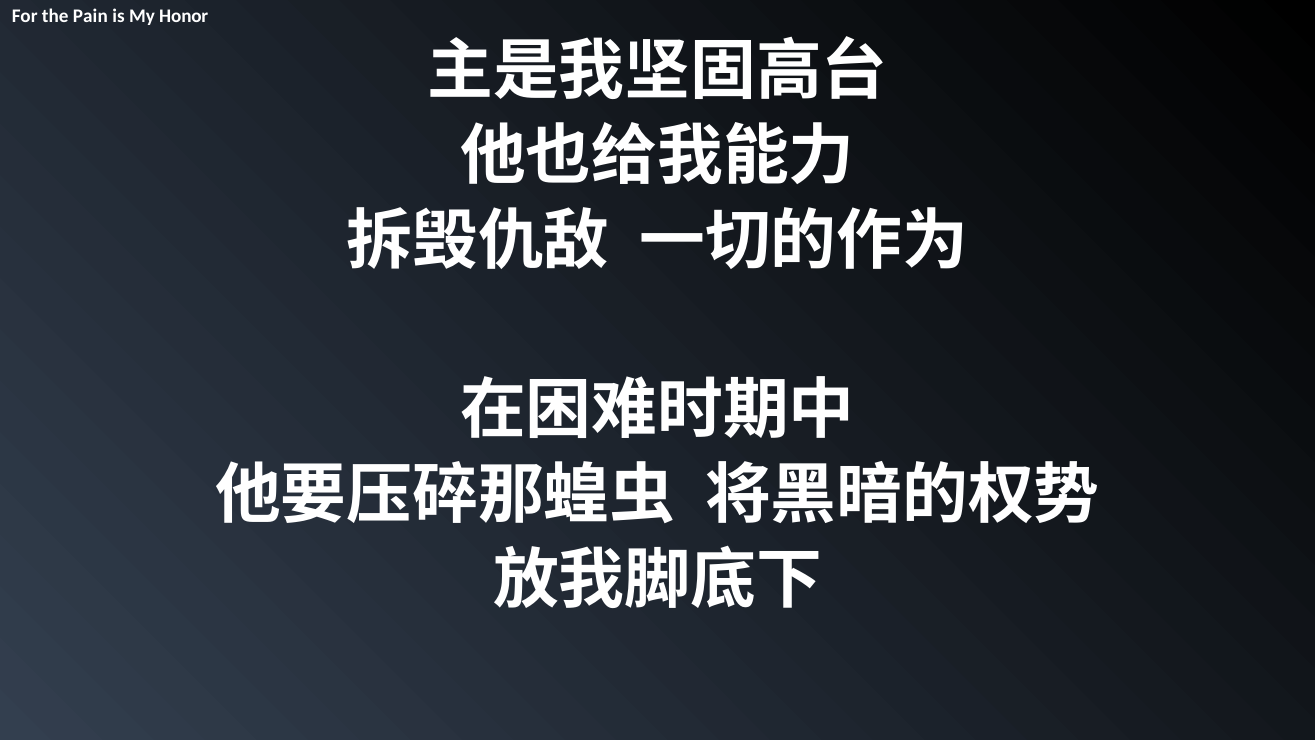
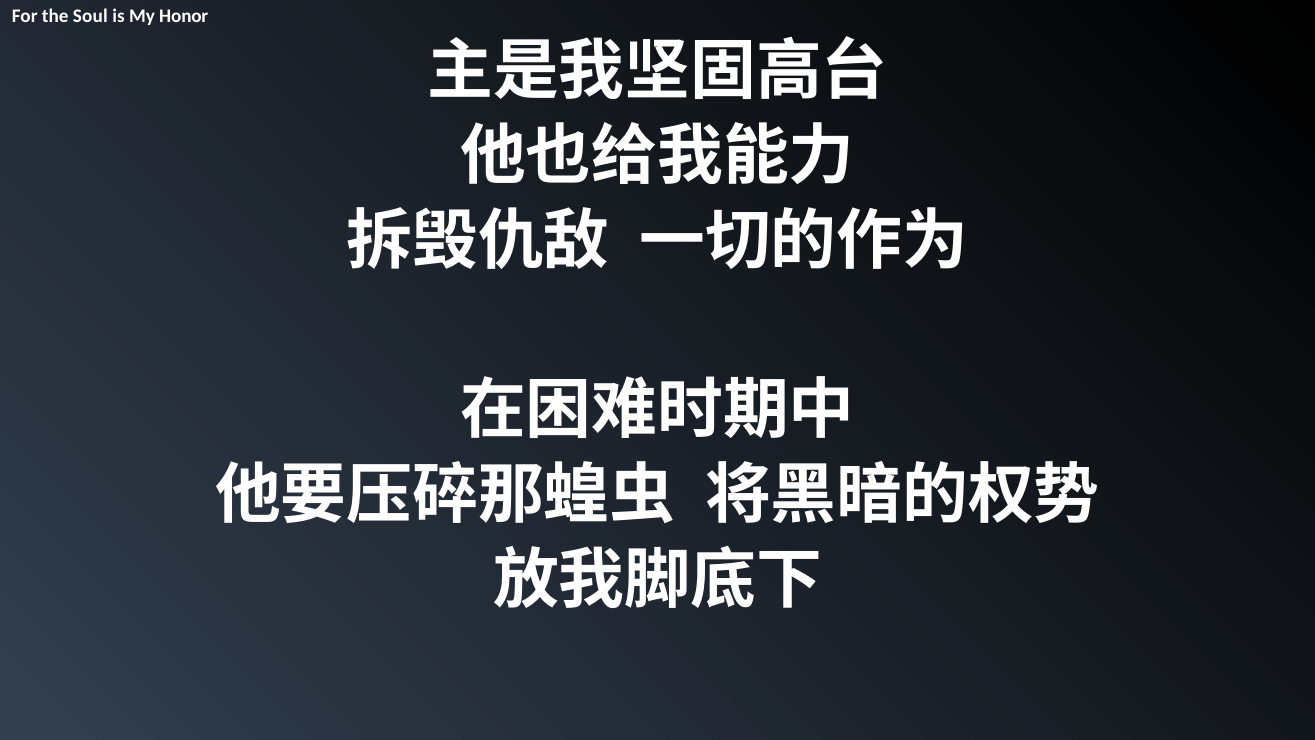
Pain: Pain -> Soul
